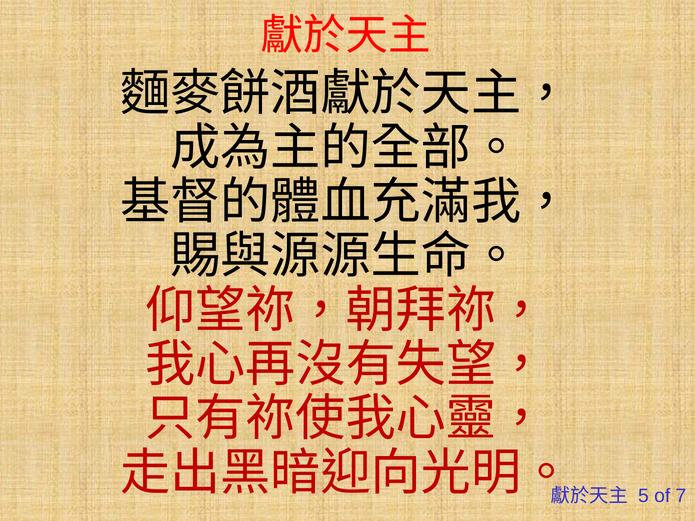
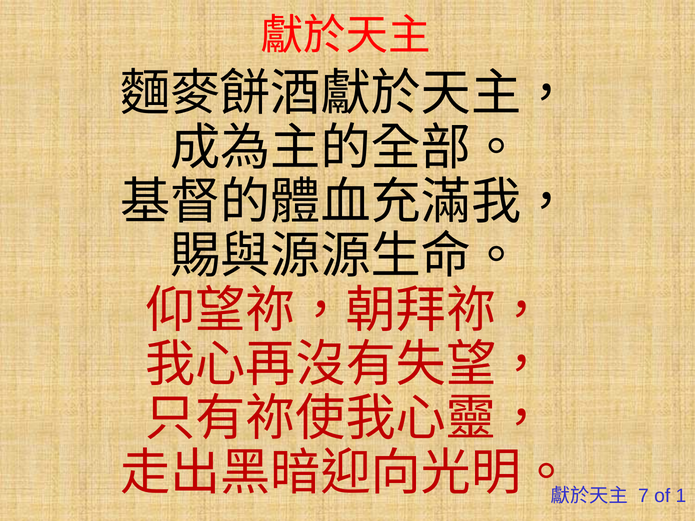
5: 5 -> 7
7: 7 -> 1
